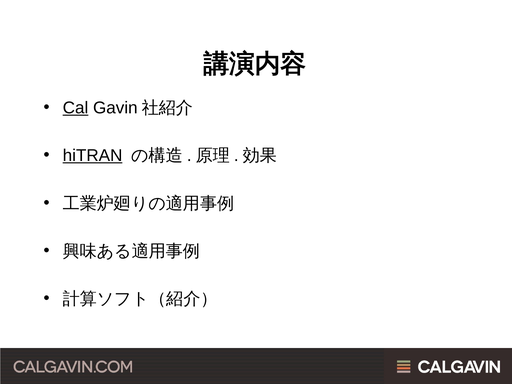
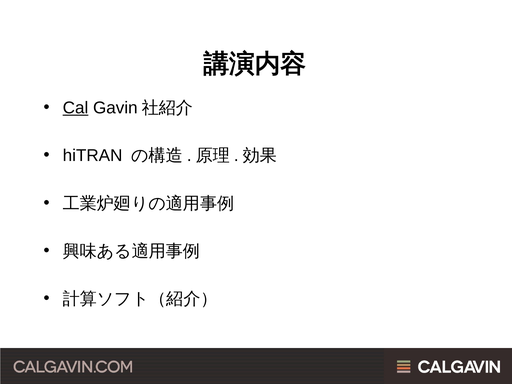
hiTRAN underline: present -> none
